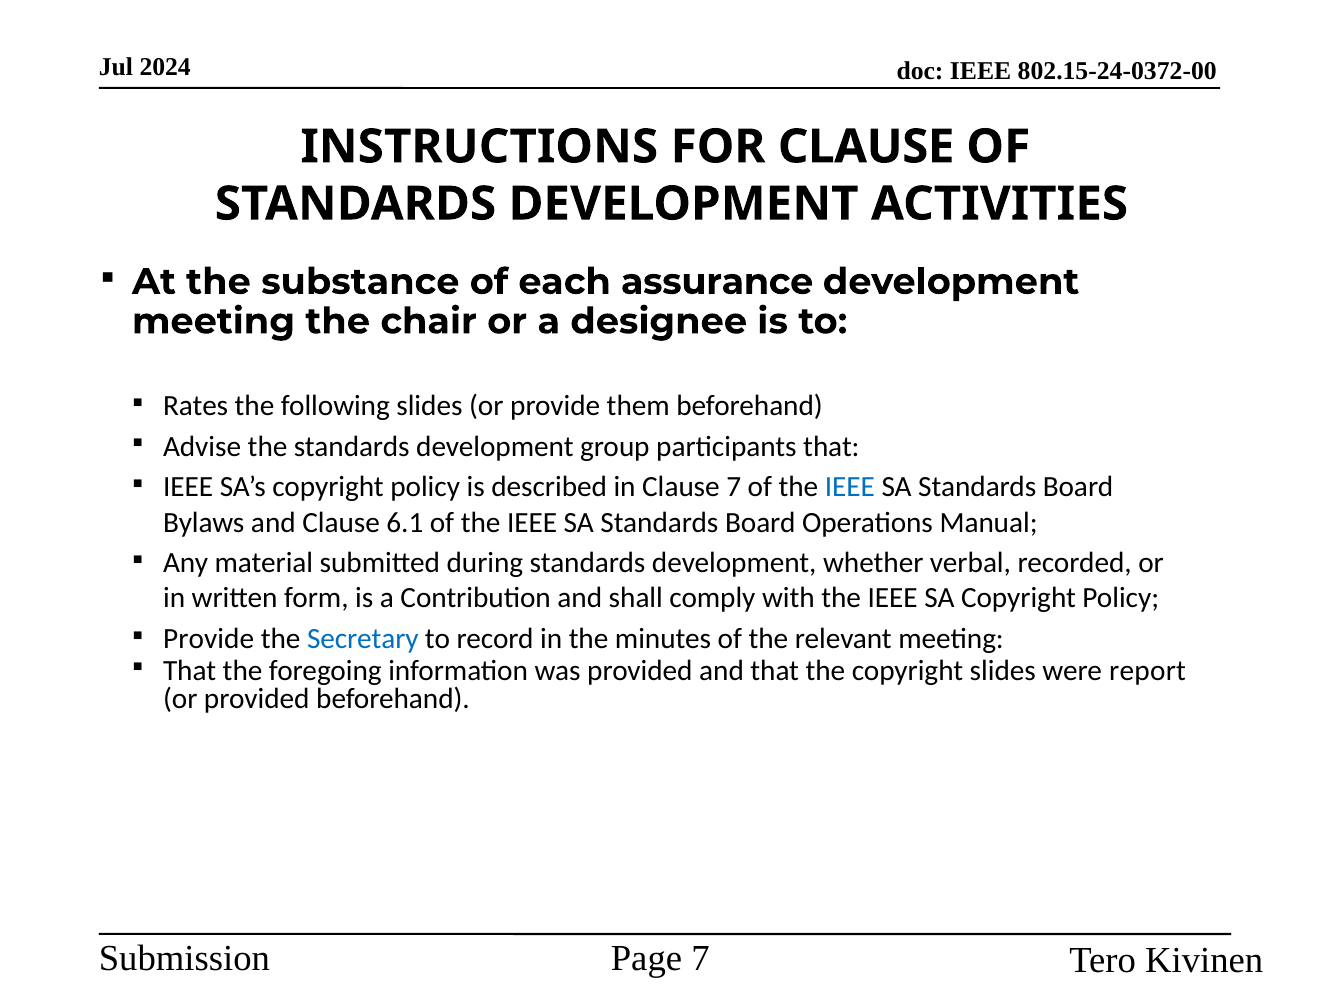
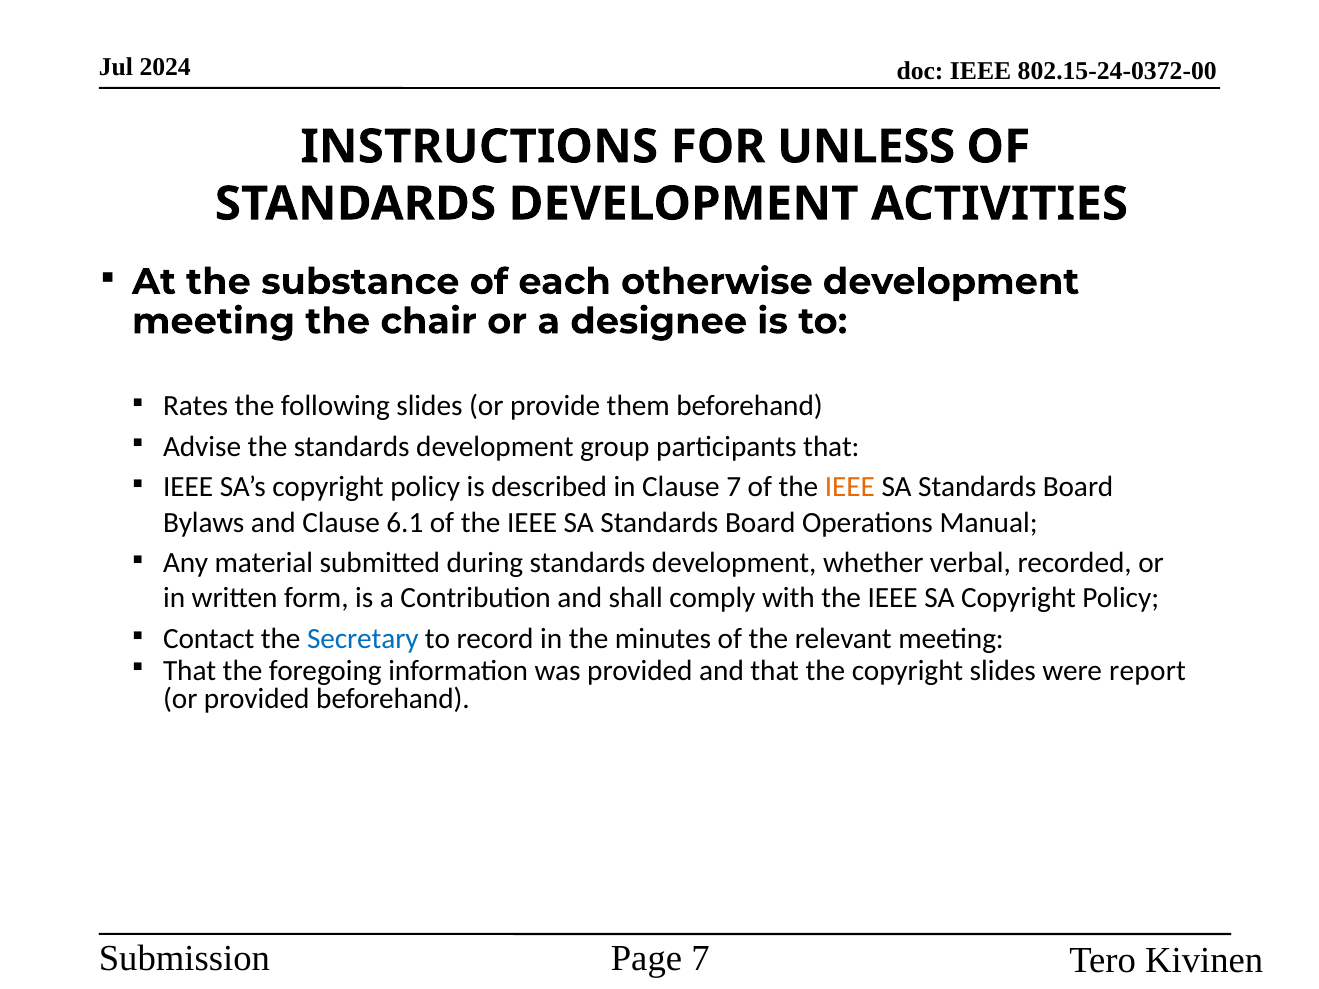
FOR CLAUSE: CLAUSE -> UNLESS
assurance: assurance -> otherwise
IEEE at (850, 487) colour: blue -> orange
Provide at (209, 639): Provide -> Contact
